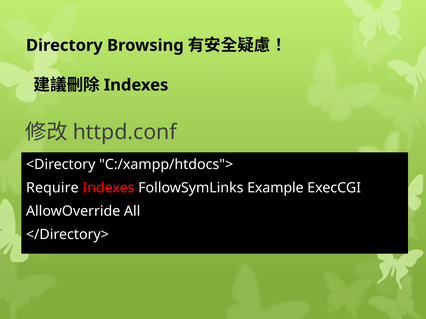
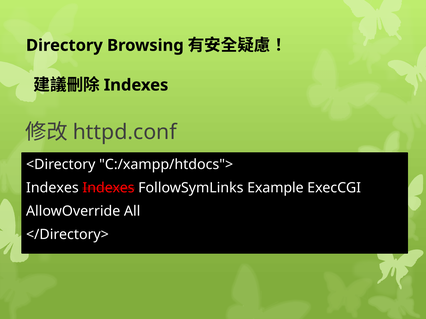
Require at (52, 188): Require -> Indexes
